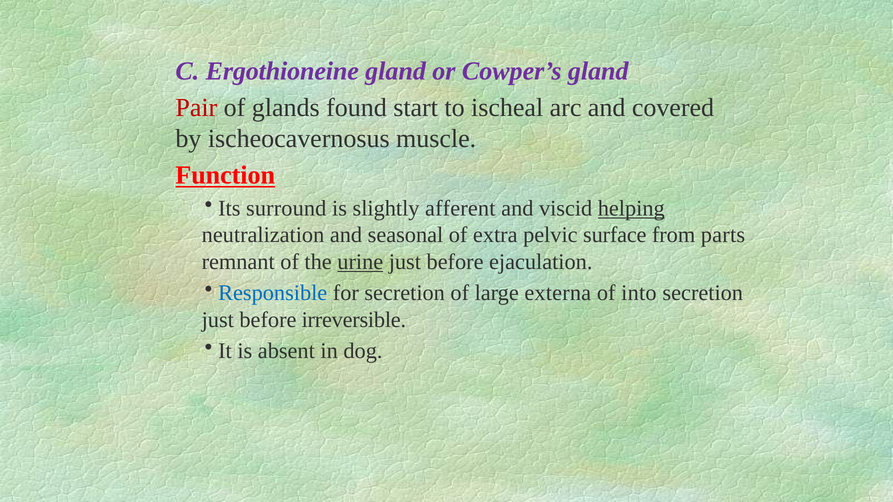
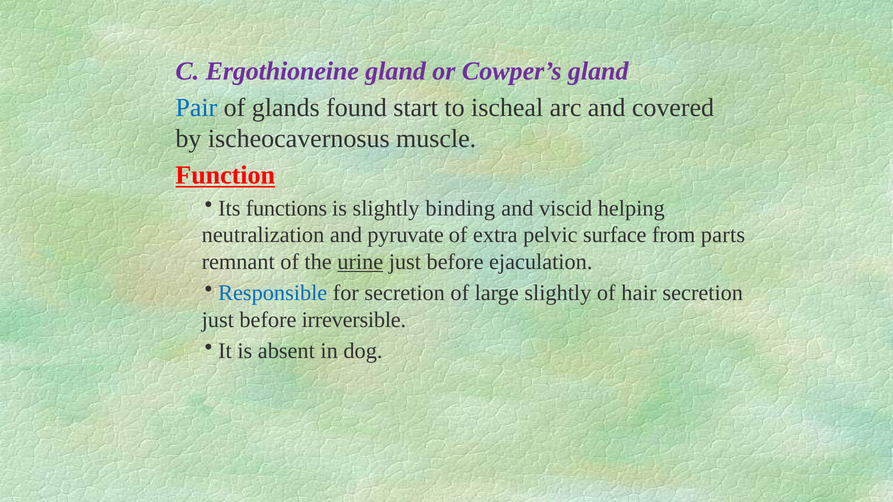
Pair colour: red -> blue
surround: surround -> functions
afferent: afferent -> binding
helping underline: present -> none
seasonal: seasonal -> pyruvate
large externa: externa -> slightly
into: into -> hair
